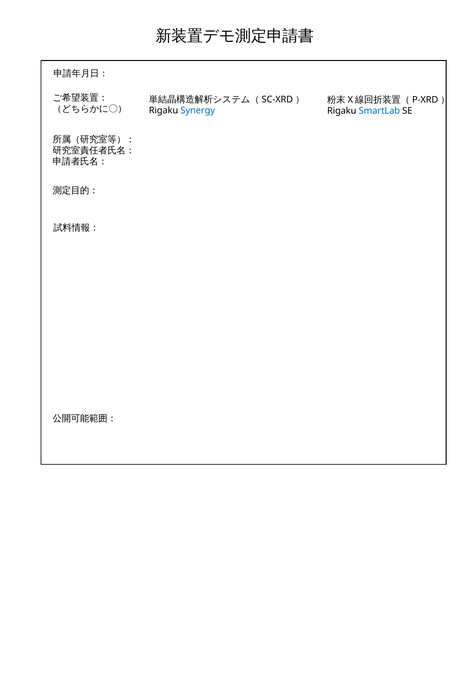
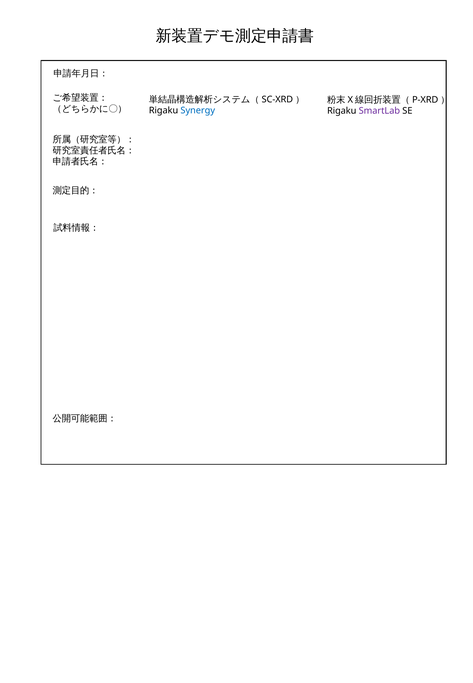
SmartLab colour: blue -> purple
